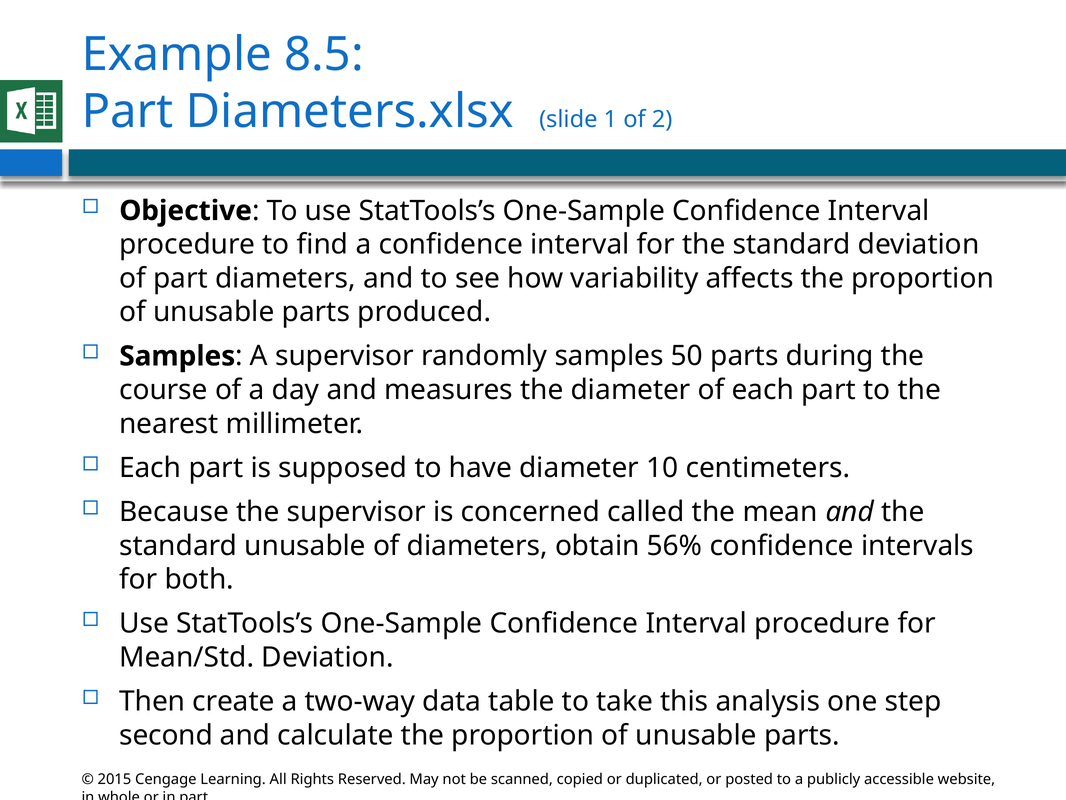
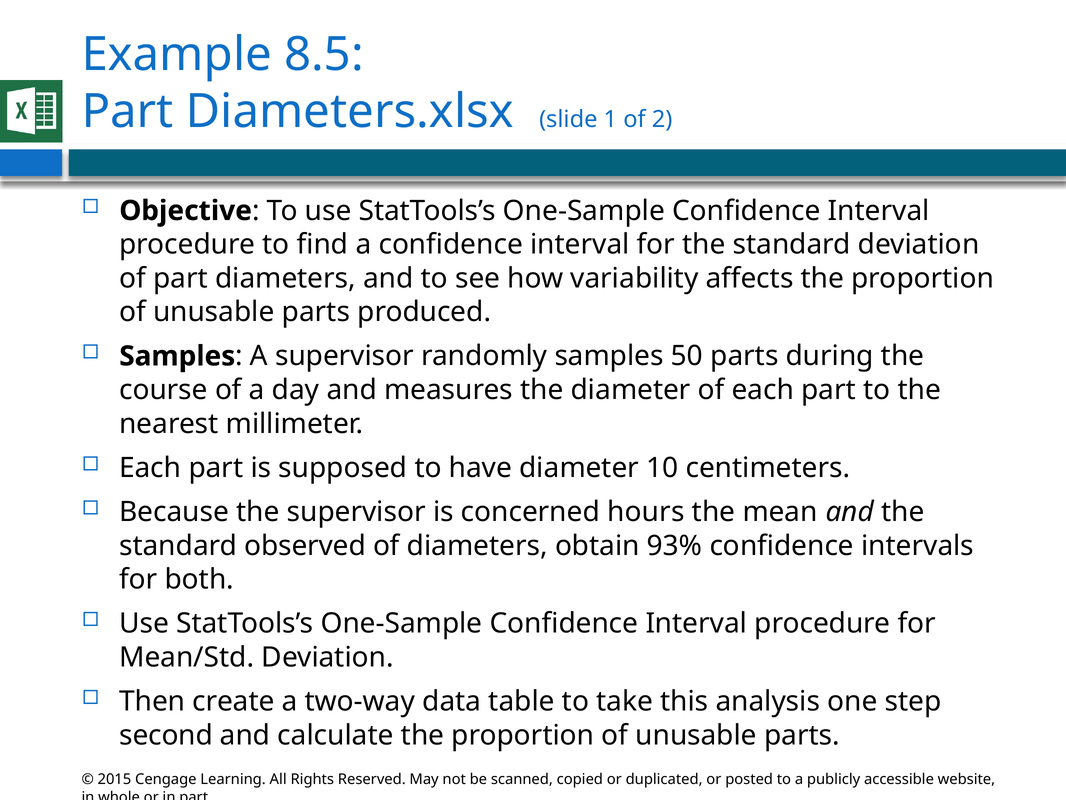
called: called -> hours
standard unusable: unusable -> observed
56%: 56% -> 93%
